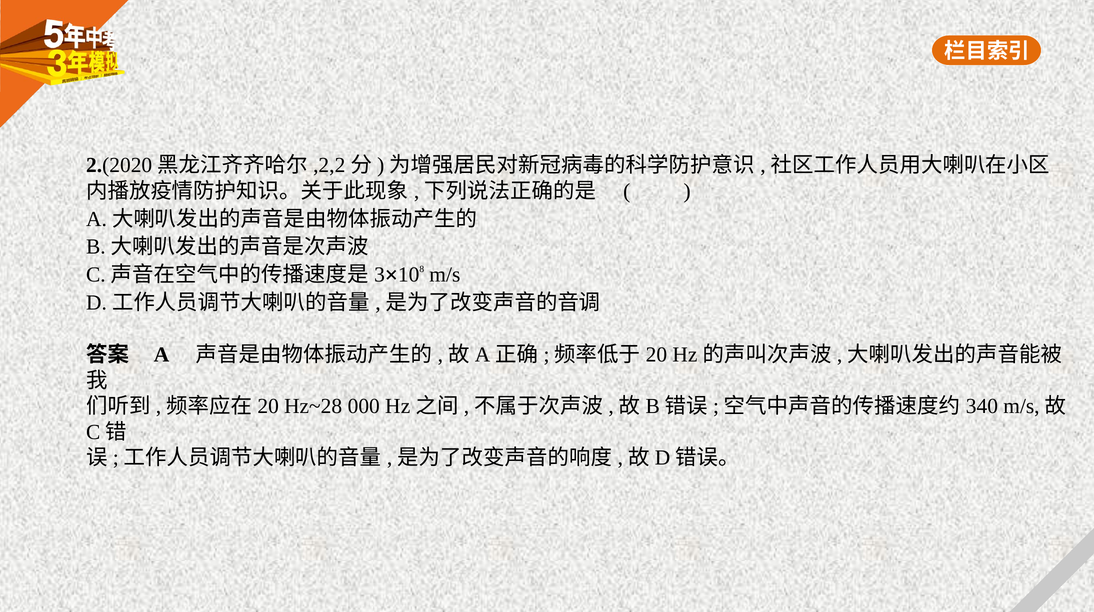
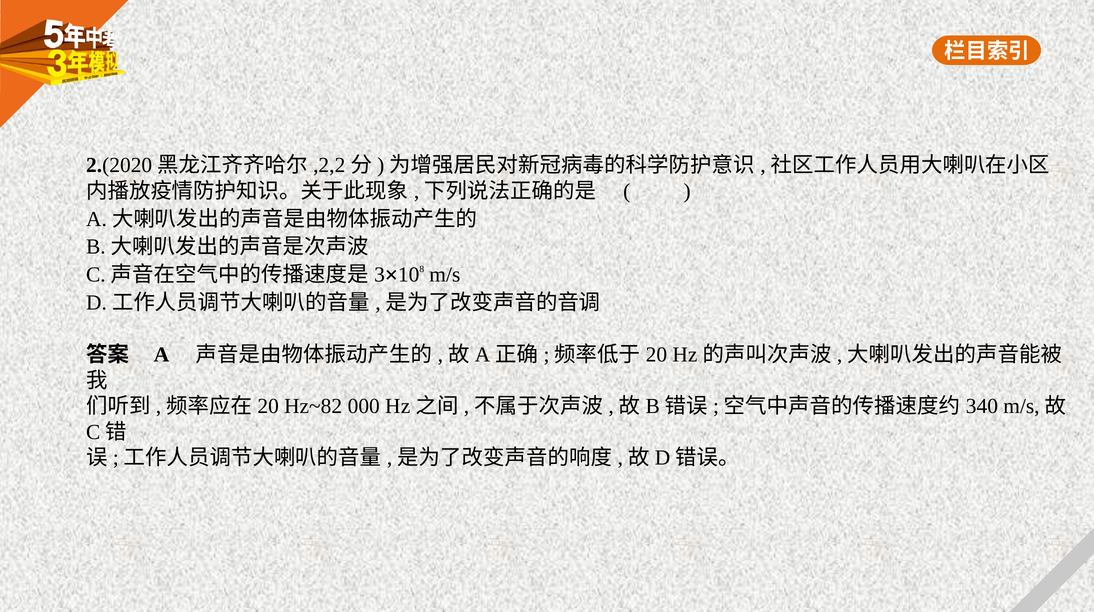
Hz~28: Hz~28 -> Hz~82
